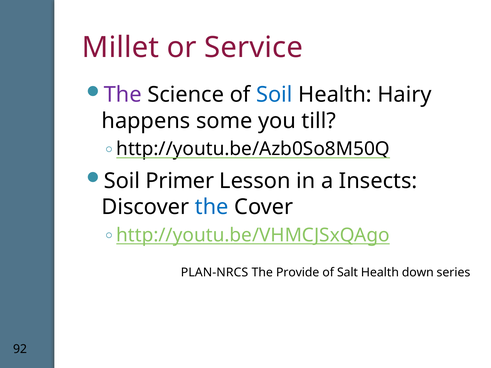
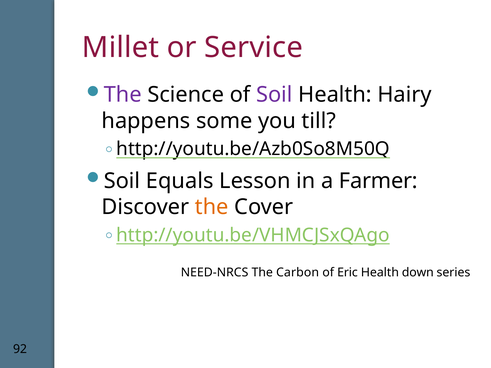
Soil at (274, 95) colour: blue -> purple
Primer: Primer -> Equals
Insects: Insects -> Farmer
the at (212, 207) colour: blue -> orange
PLAN-NRCS: PLAN-NRCS -> NEED-NRCS
Provide: Provide -> Carbon
Salt: Salt -> Eric
